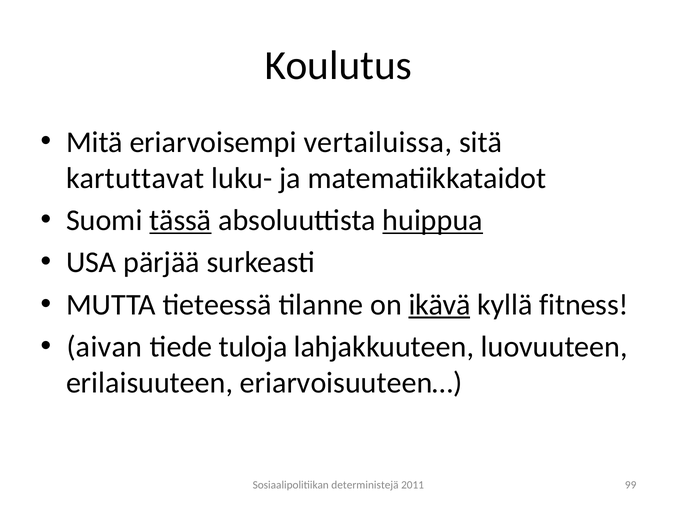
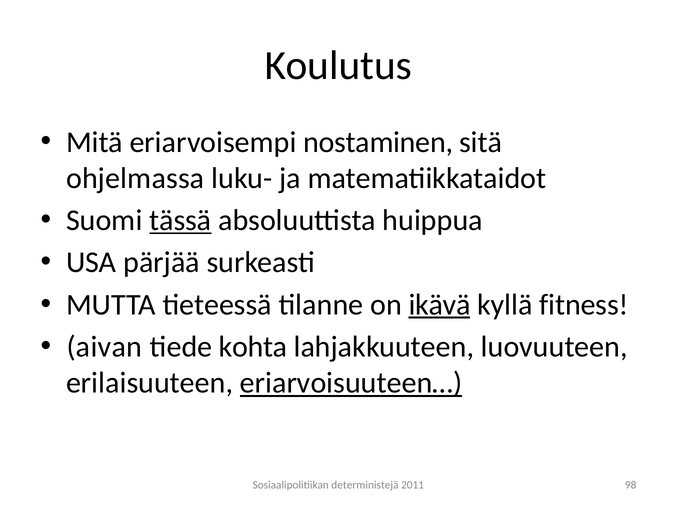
vertailuissa: vertailuissa -> nostaminen
kartuttavat: kartuttavat -> ohjelmassa
huippua underline: present -> none
tuloja: tuloja -> kohta
eriarvoisuuteen… underline: none -> present
99: 99 -> 98
